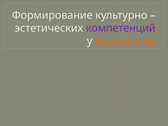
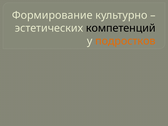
компетенций colour: purple -> black
